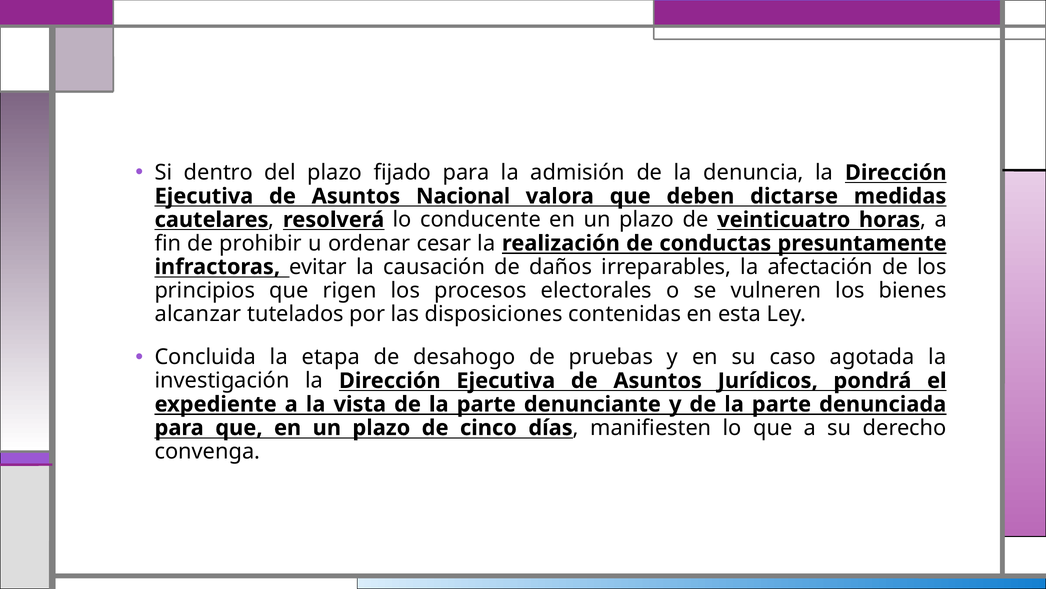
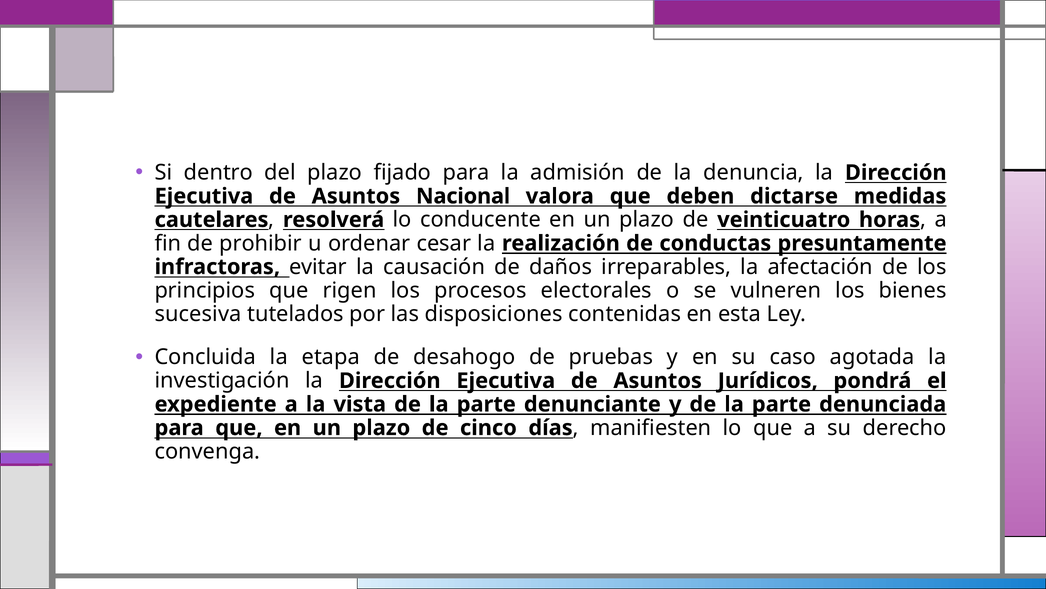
alcanzar: alcanzar -> sucesiva
